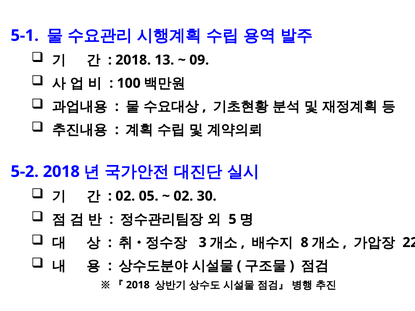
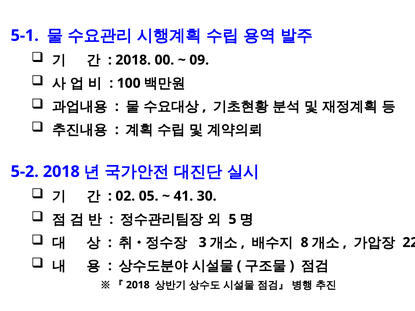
13: 13 -> 00
02 at (183, 196): 02 -> 41
